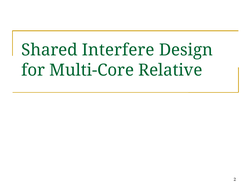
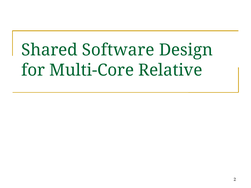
Interfere: Interfere -> Software
